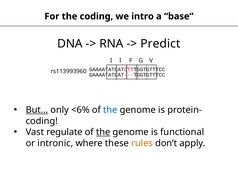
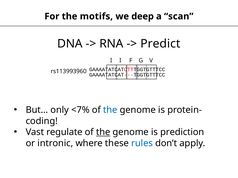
the coding: coding -> motifs
intro: intro -> deep
base: base -> scan
But… underline: present -> none
<6%: <6% -> <7%
functional: functional -> prediction
rules colour: orange -> blue
